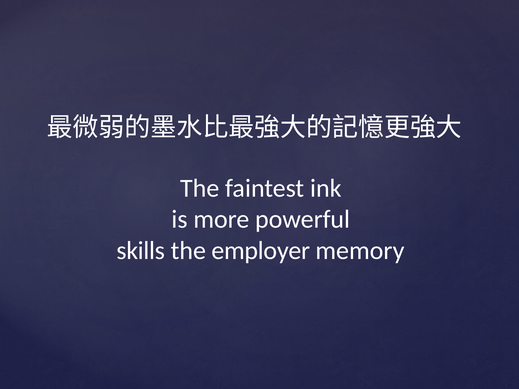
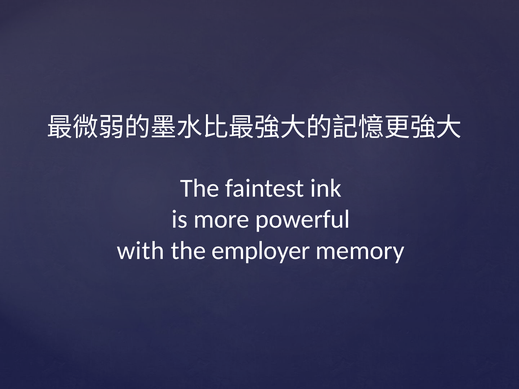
skills: skills -> with
